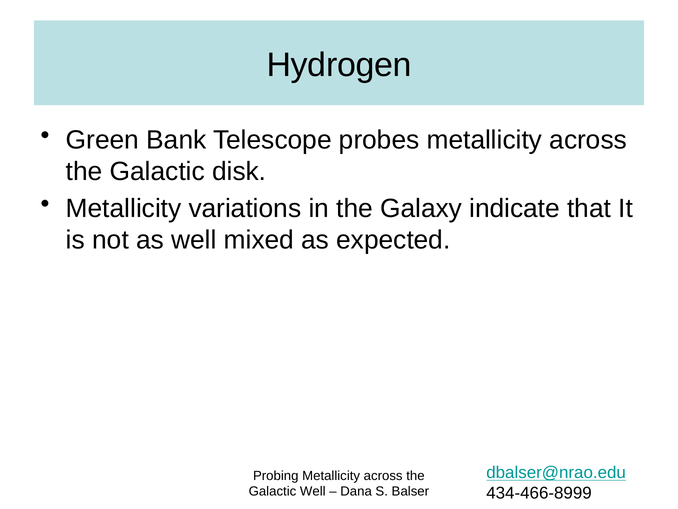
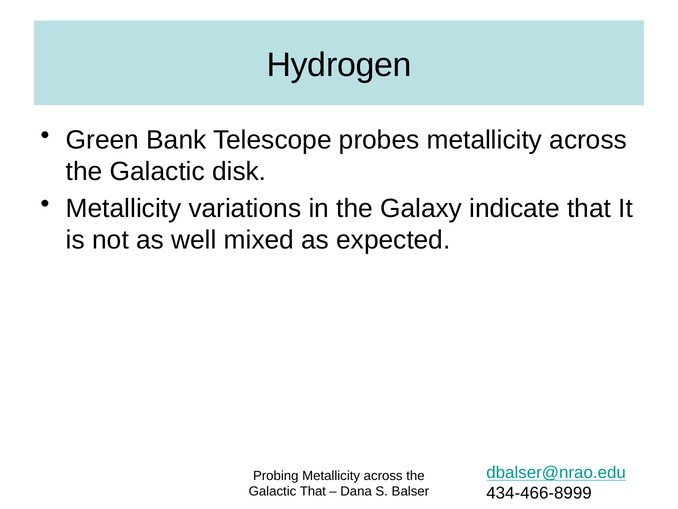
Galactic Well: Well -> That
